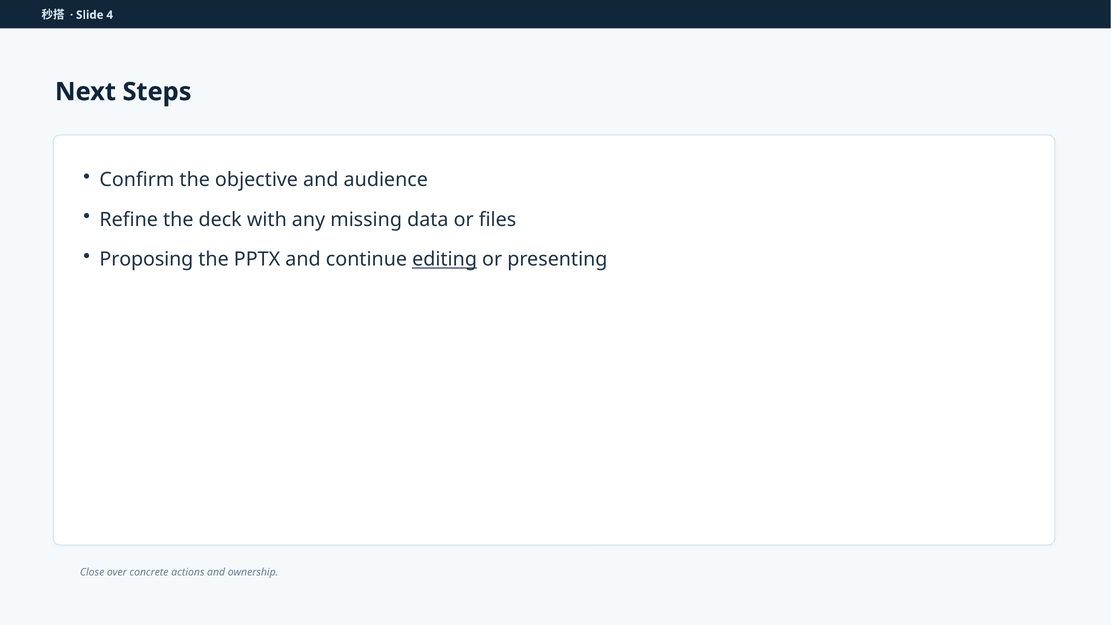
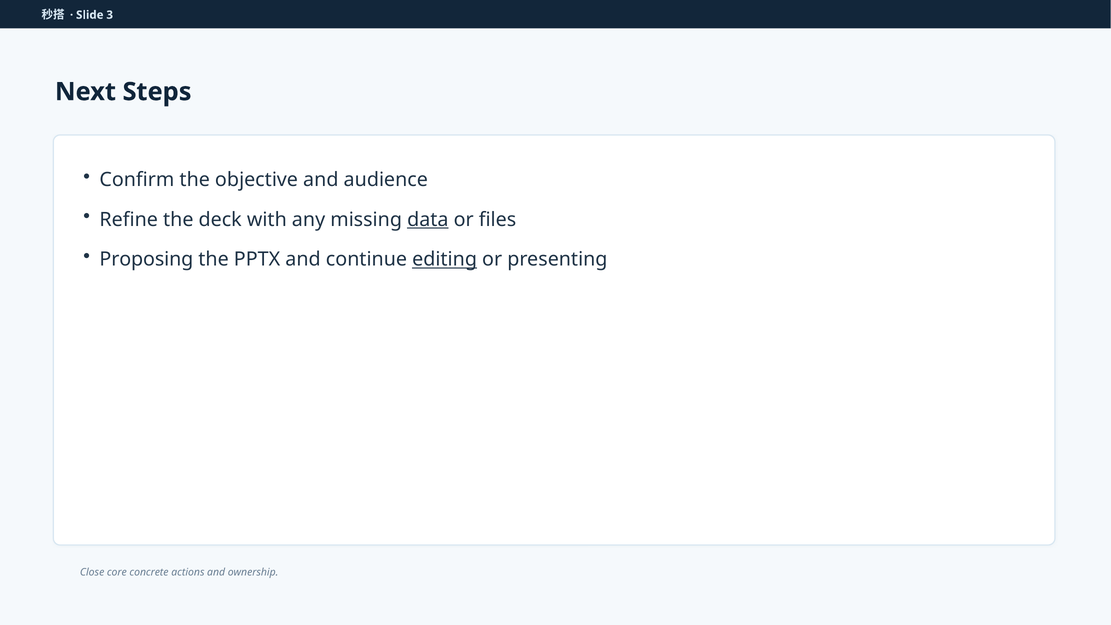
4: 4 -> 3
data underline: none -> present
over: over -> core
